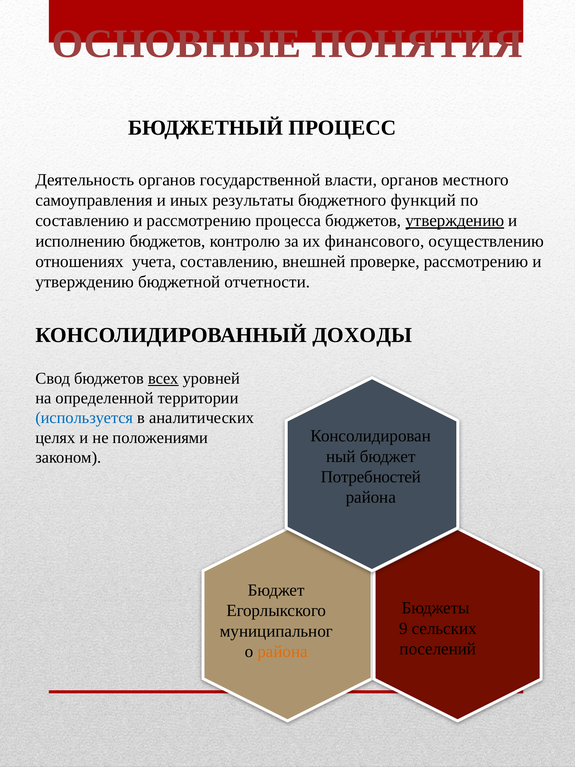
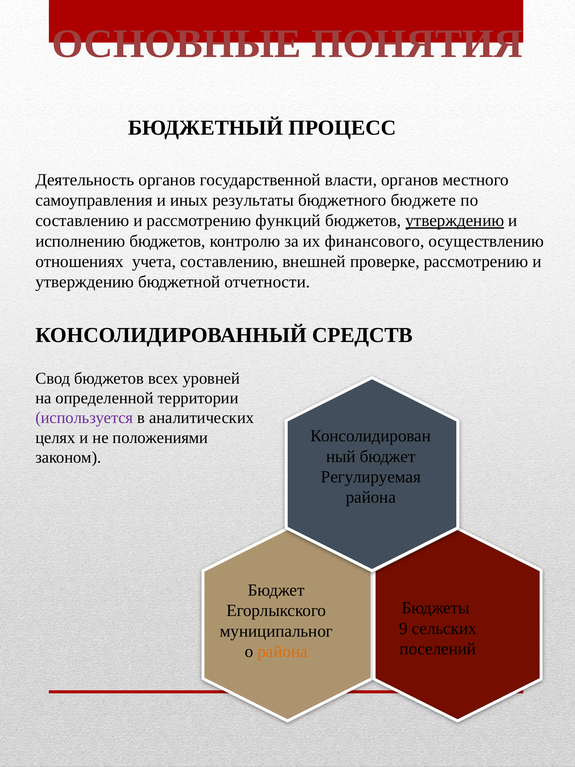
функций: функций -> бюджете
процесса: процесса -> функций
ДОХОДЫ: ДОХОДЫ -> СРЕДСТВ
всех underline: present -> none
используется colour: blue -> purple
Потребностей: Потребностей -> Регулируемая
